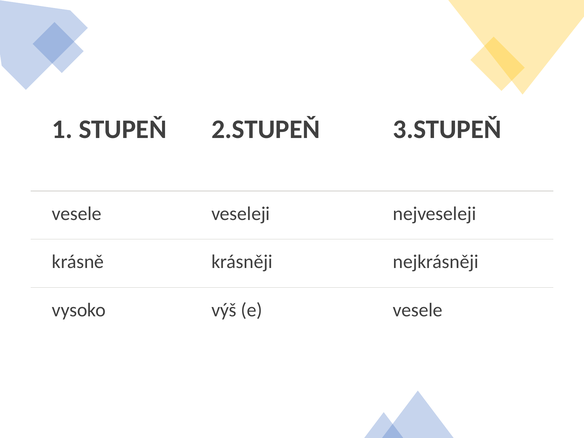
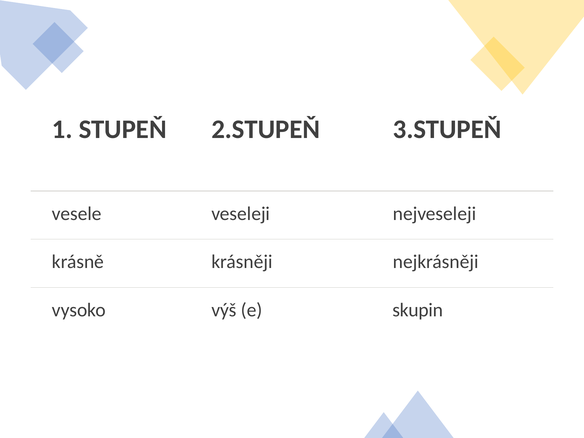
e vesele: vesele -> skupin
